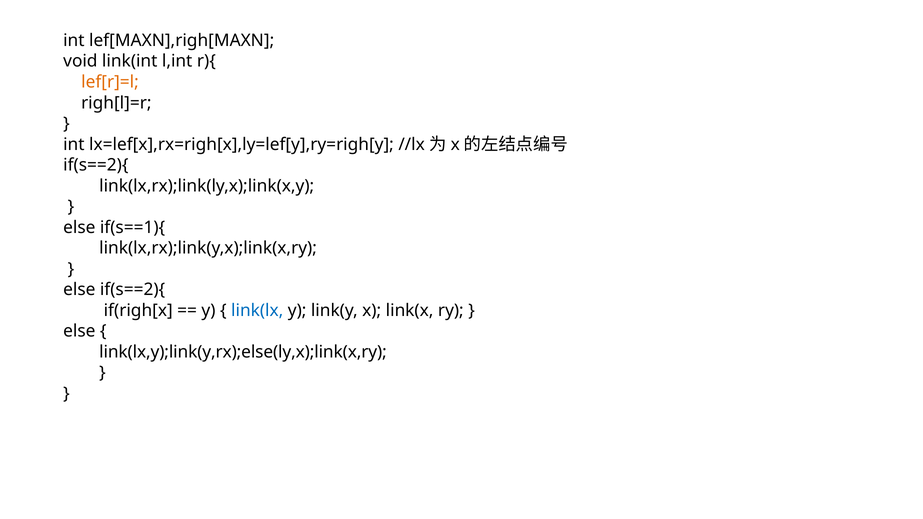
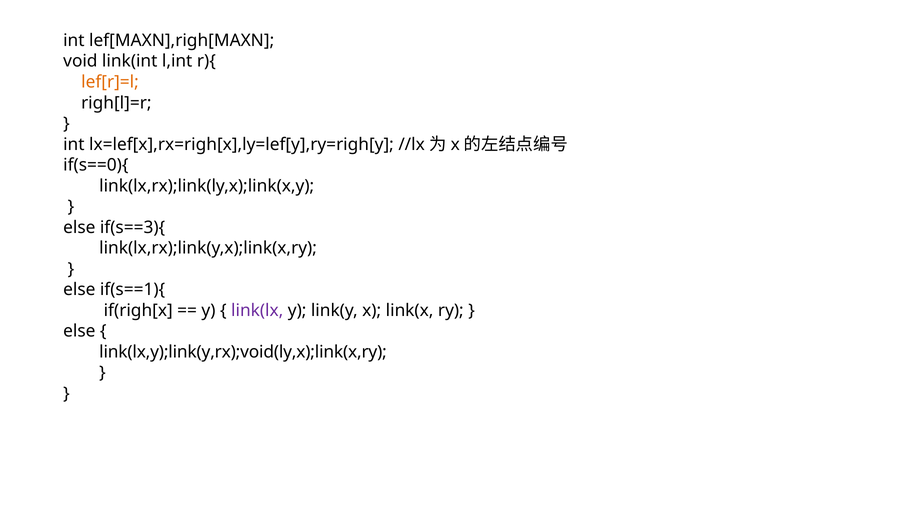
if(s==2){ at (96, 165): if(s==2){ -> if(s==0){
if(s==1){: if(s==1){ -> if(s==3){
else if(s==2){: if(s==2){ -> if(s==1){
link(lx colour: blue -> purple
link(lx,y);link(y,rx);else(ly,x);link(x,ry: link(lx,y);link(y,rx);else(ly,x);link(x,ry -> link(lx,y);link(y,rx);void(ly,x);link(x,ry
